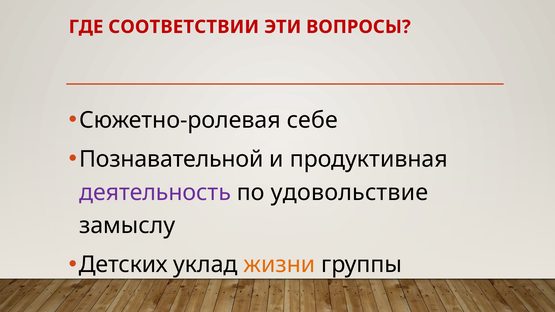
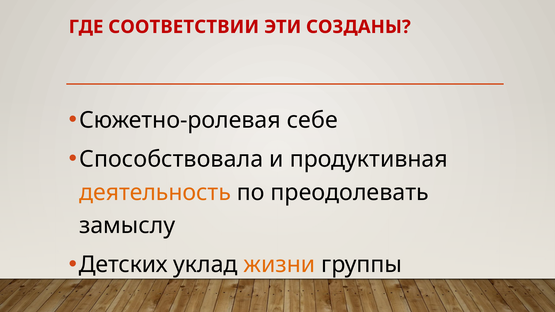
ВОПРОСЫ: ВОПРОСЫ -> СОЗДАНЫ
Познавательной: Познавательной -> Способствовала
деятельность colour: purple -> orange
удовольствие: удовольствие -> преодолевать
